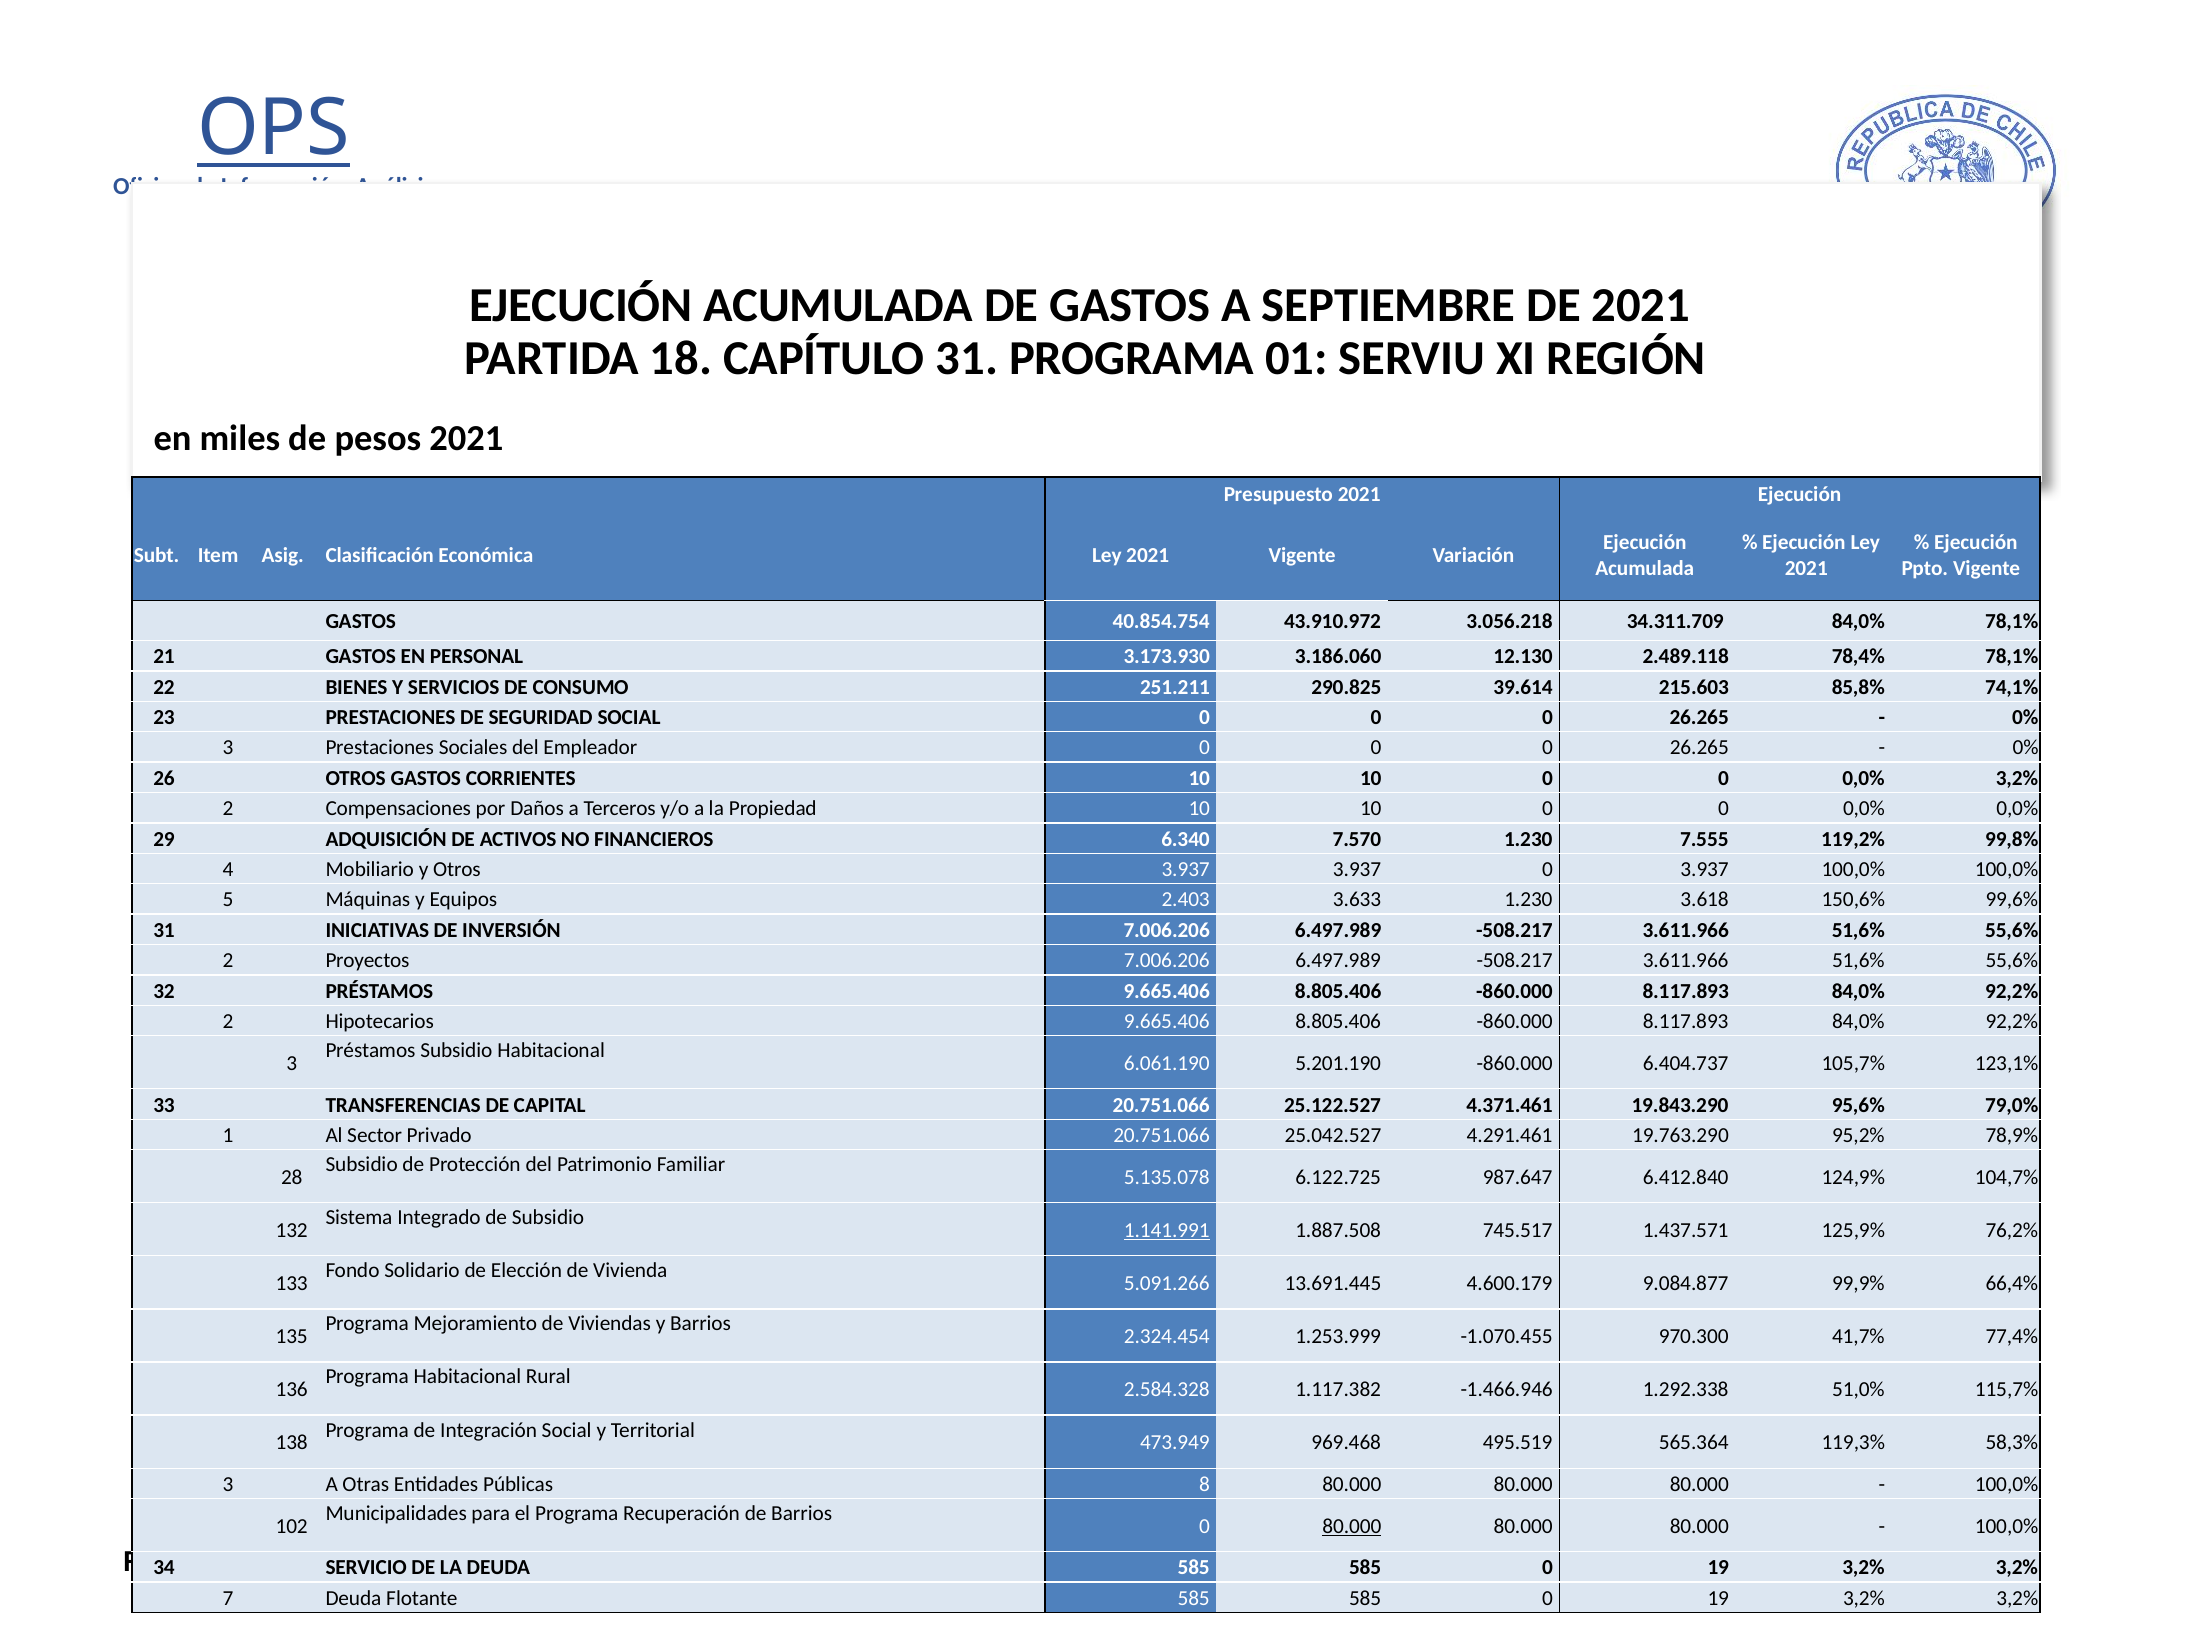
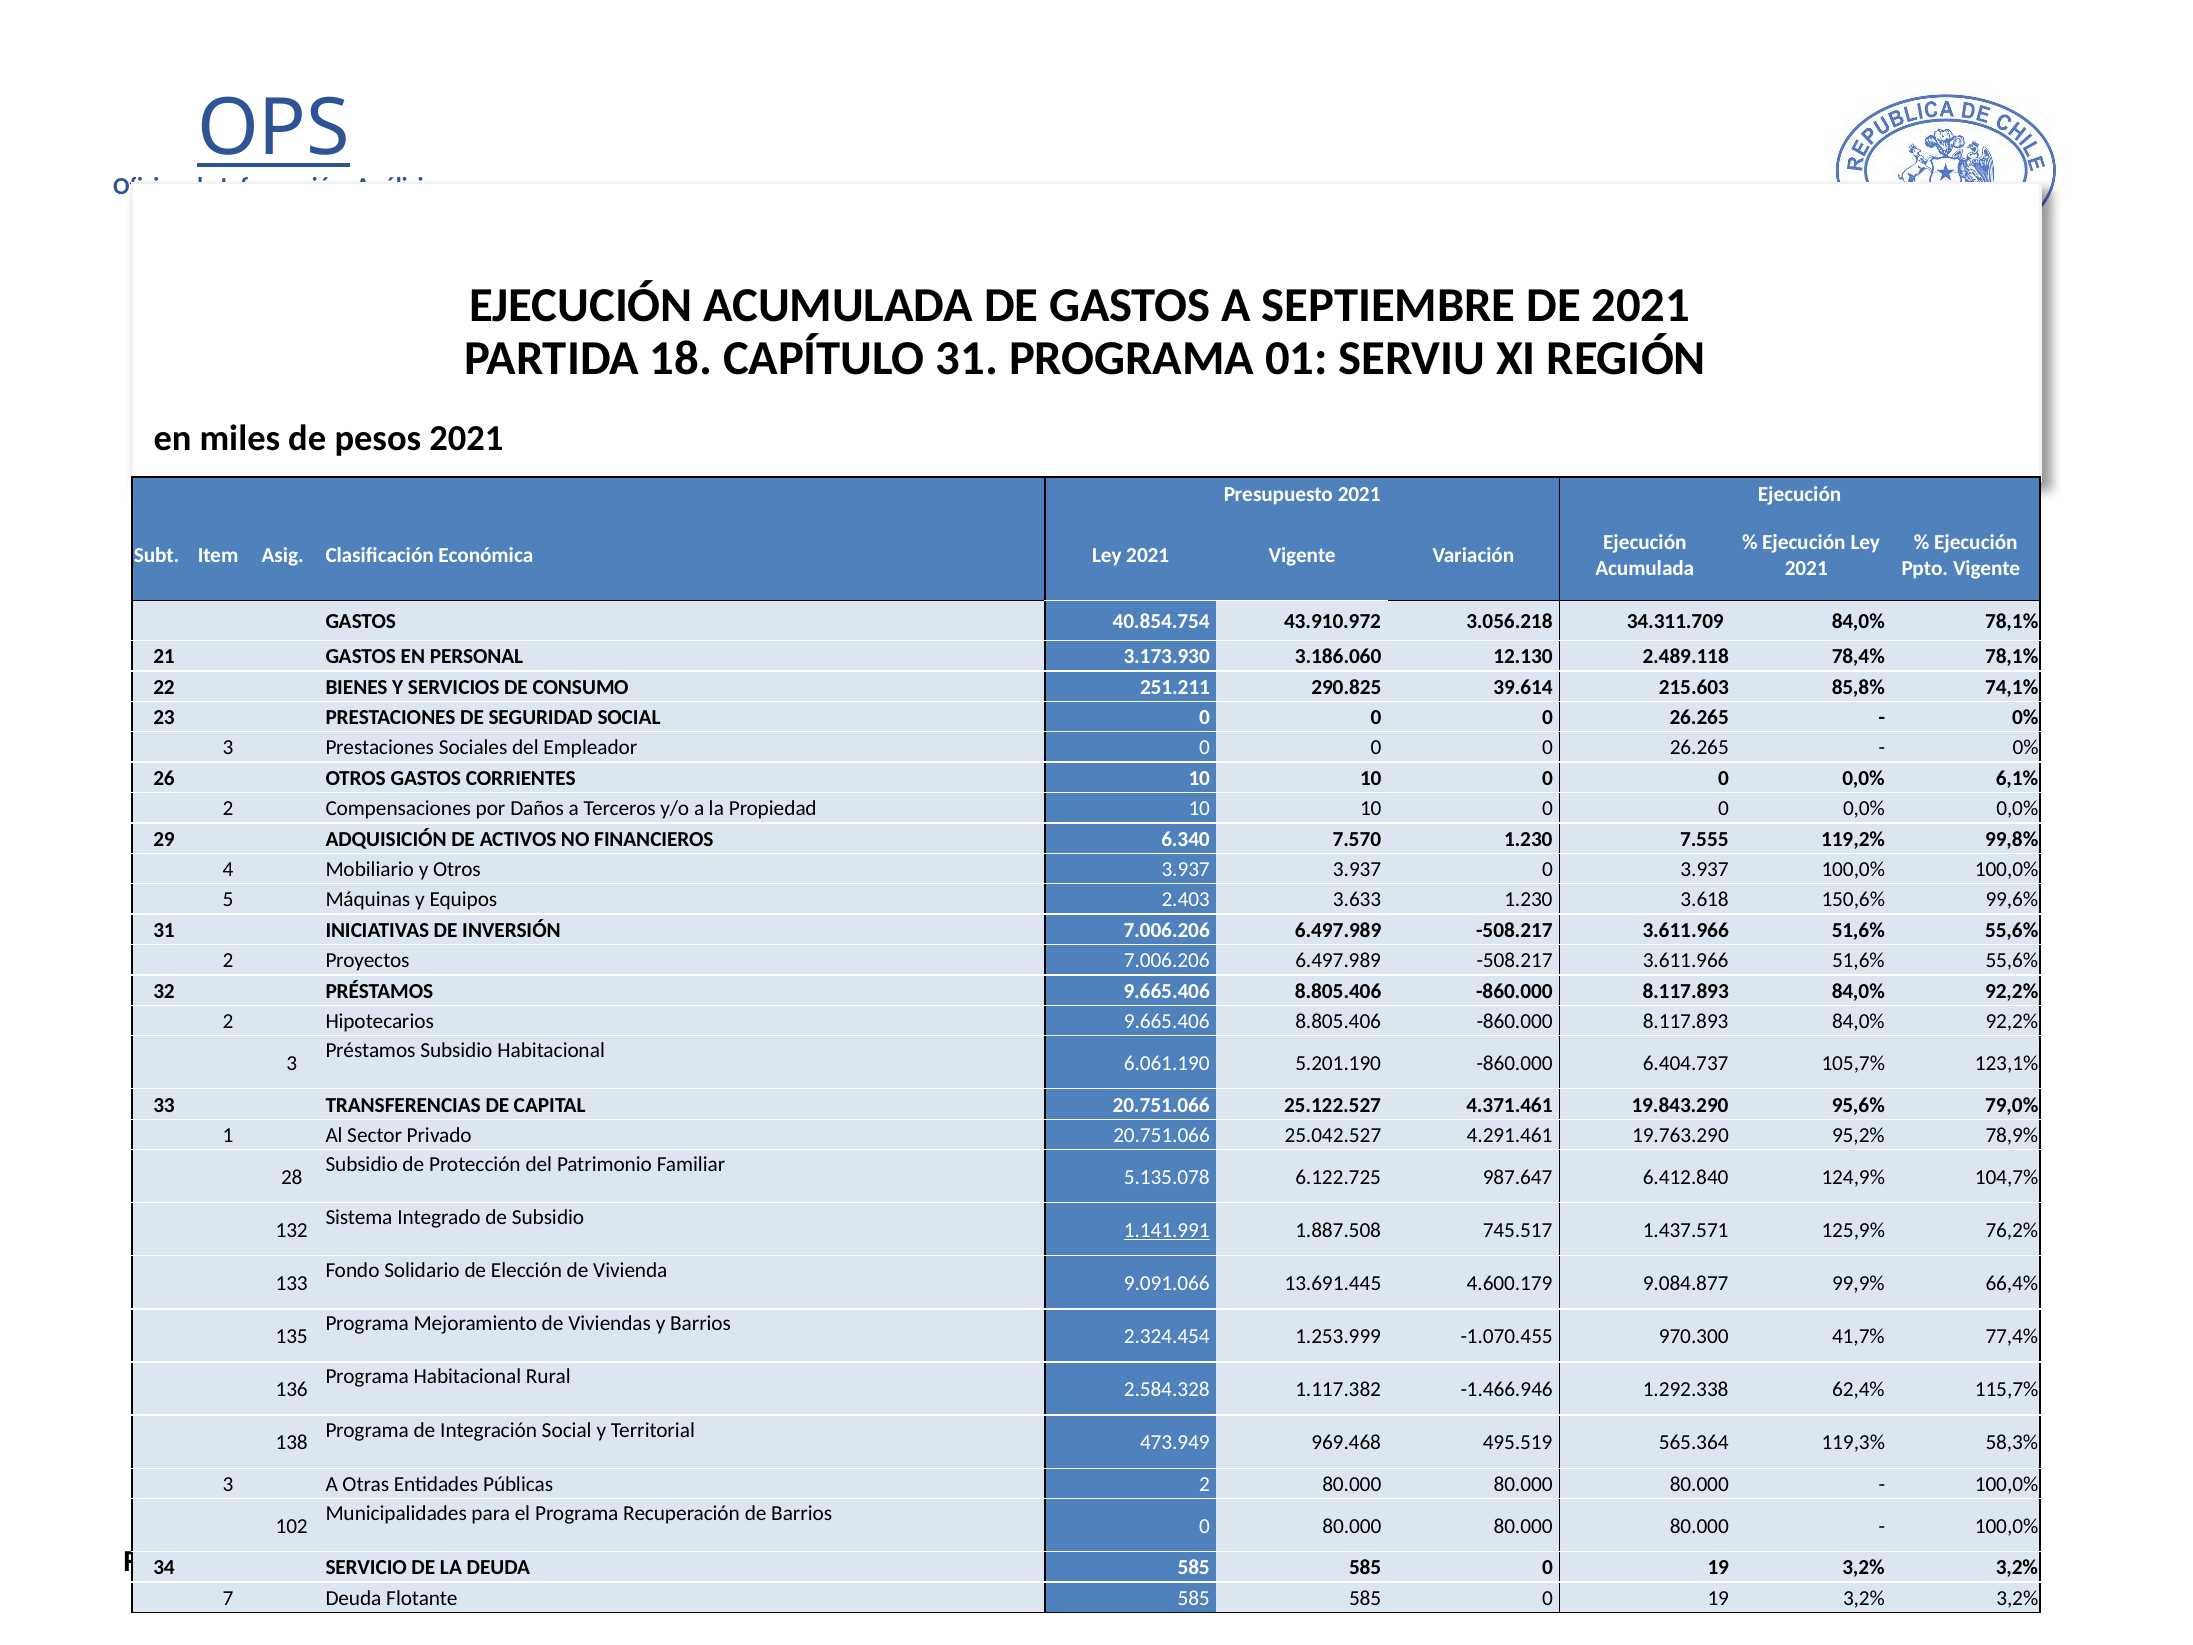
0,0% 3,2%: 3,2% -> 6,1%
5.091.266: 5.091.266 -> 9.091.066
51,0%: 51,0% -> 62,4%
Públicas 8: 8 -> 2
80.000 at (1352, 1526) underline: present -> none
